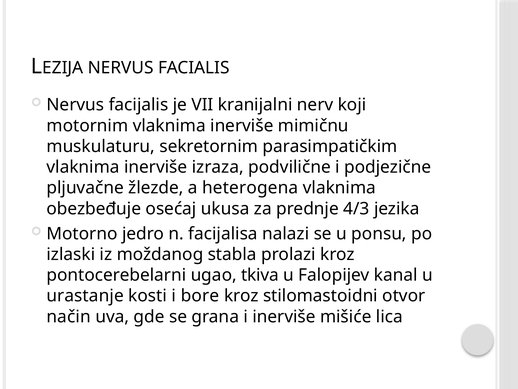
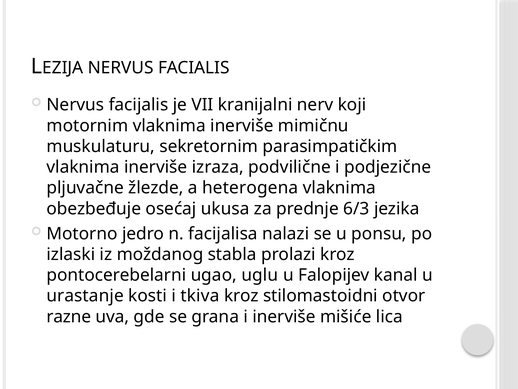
4/3: 4/3 -> 6/3
tkiva: tkiva -> uglu
bore: bore -> tkiva
način: način -> razne
